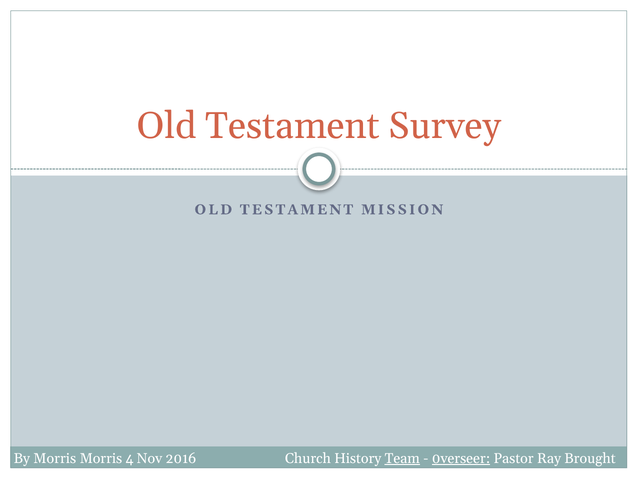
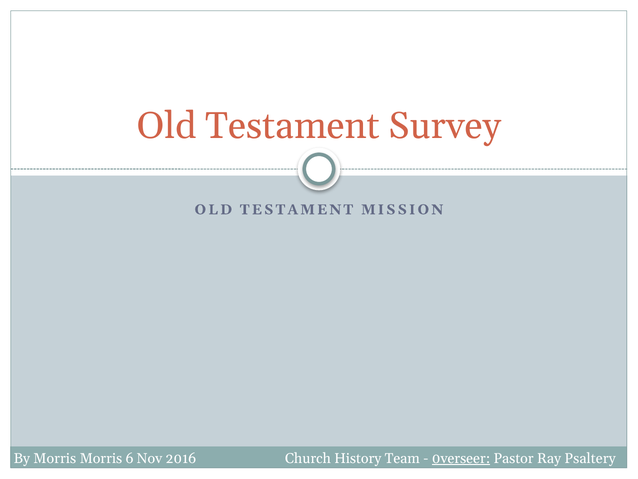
4: 4 -> 6
Team underline: present -> none
Brought: Brought -> Psaltery
